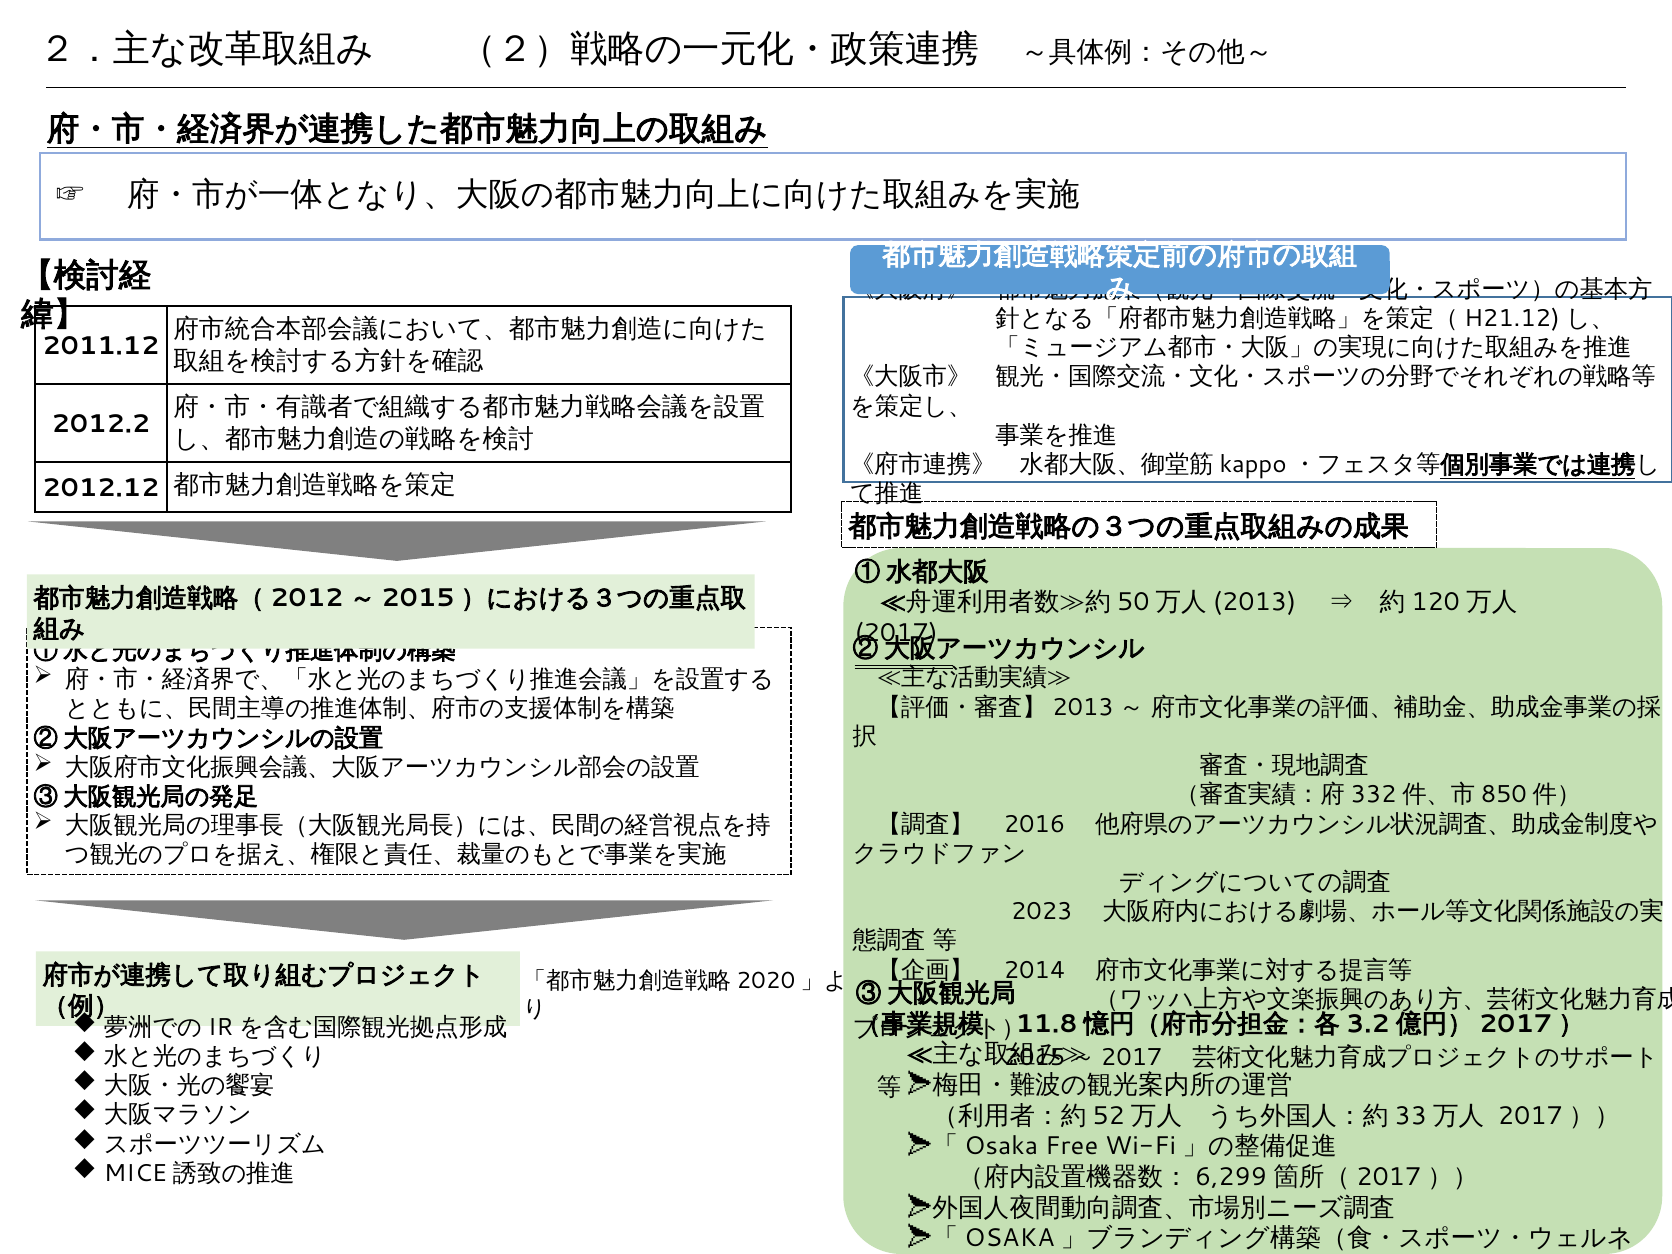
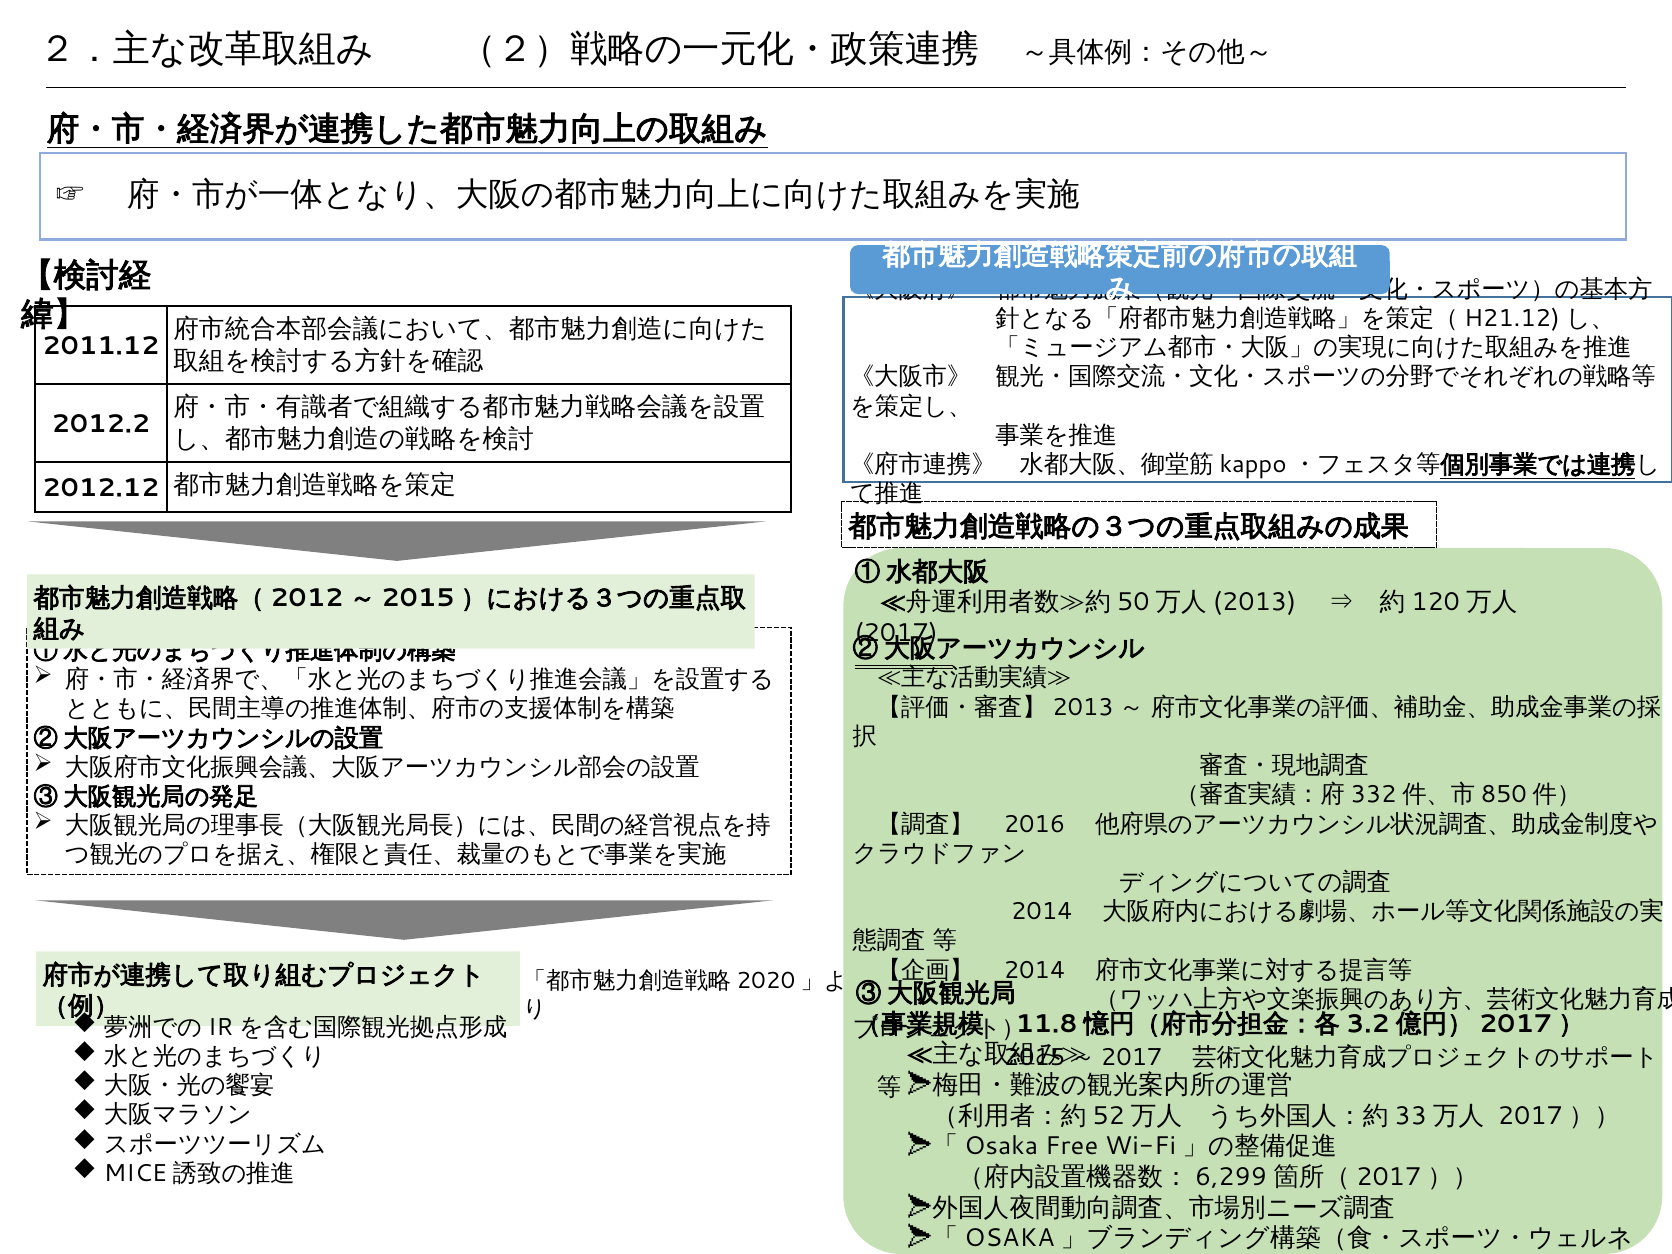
2023 at (1042, 912): 2023 -> 2014
